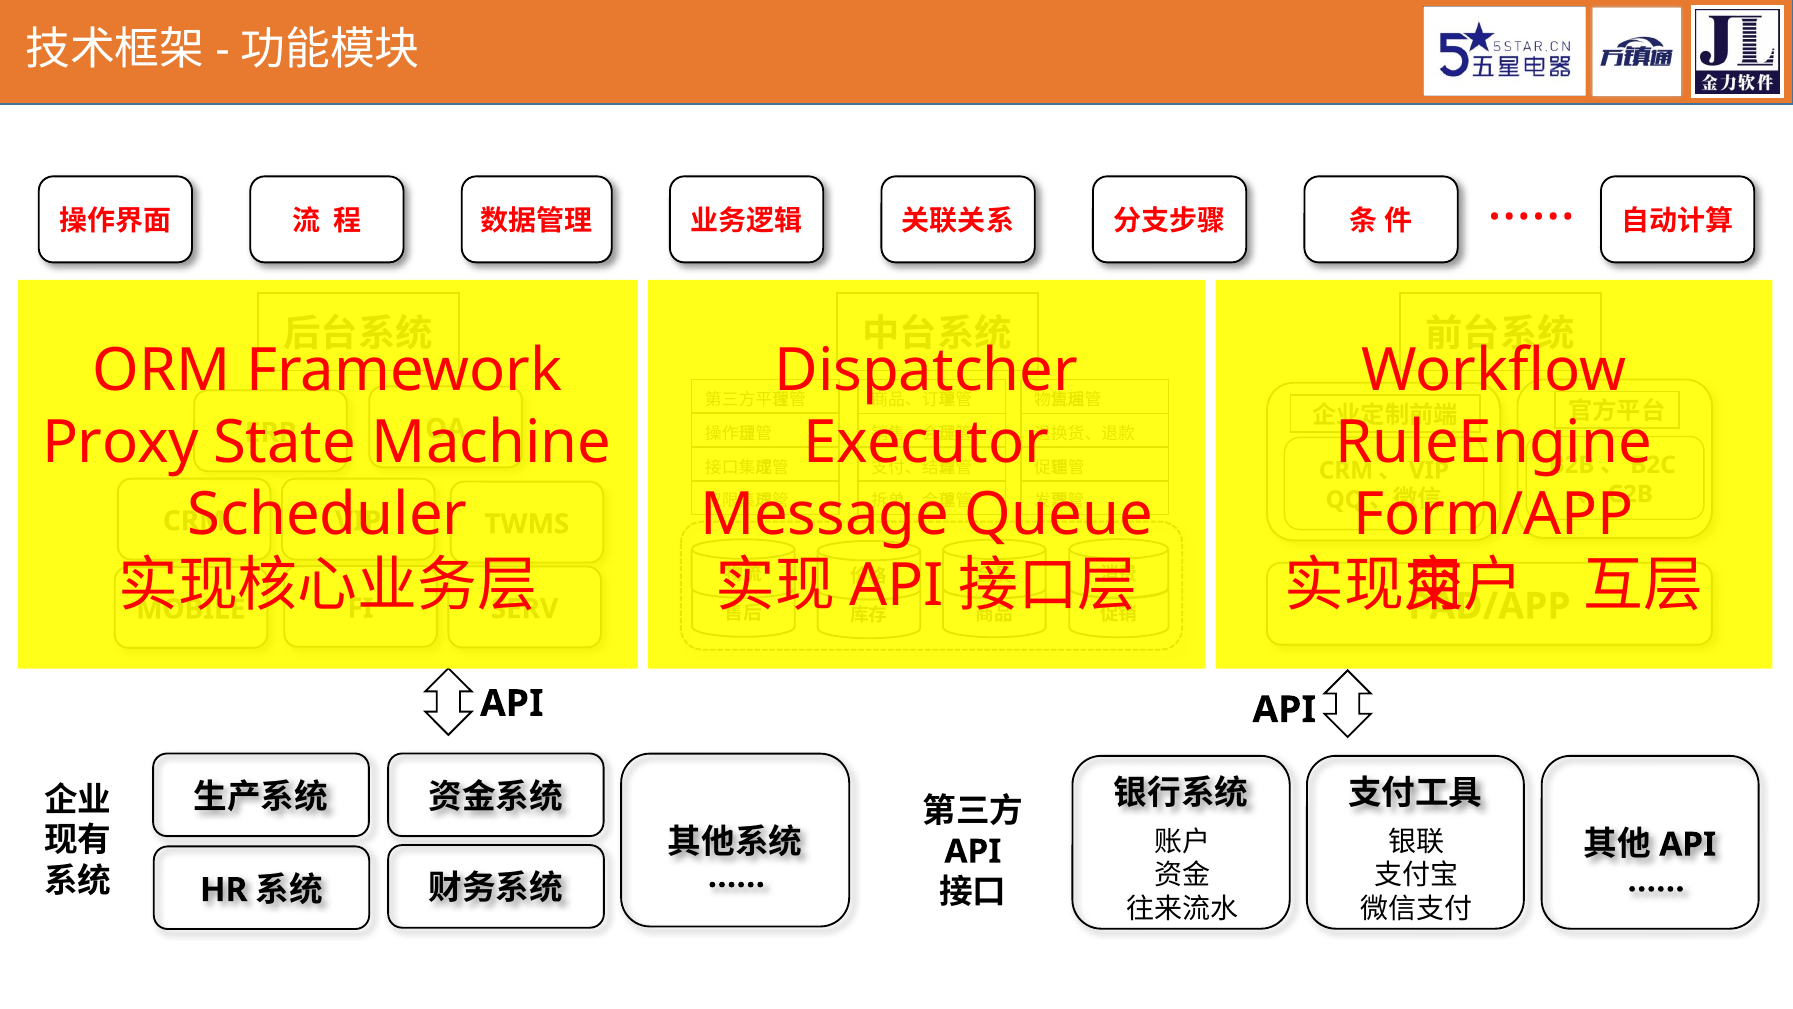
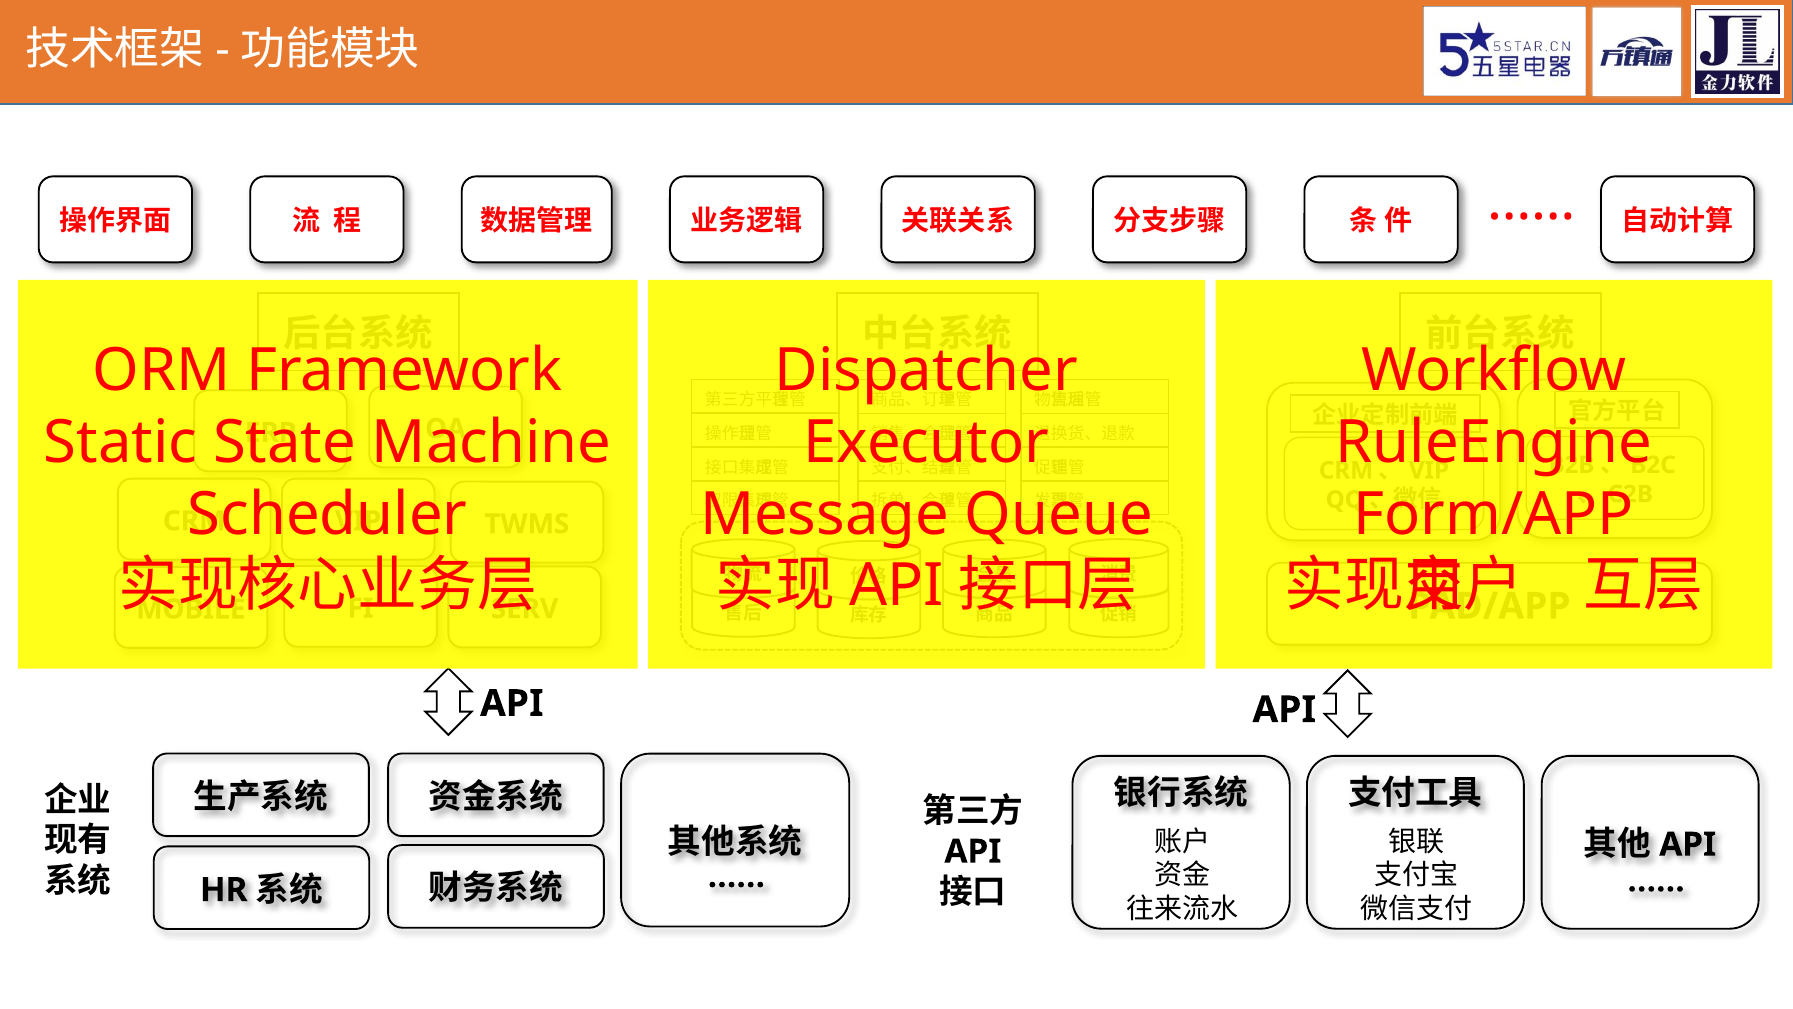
Proxy: Proxy -> Static
